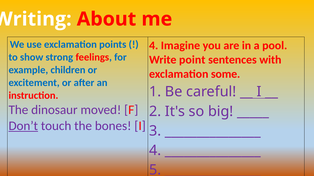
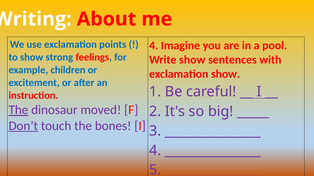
Write point: point -> show
exclamation some: some -> show
The at (18, 110) underline: none -> present
